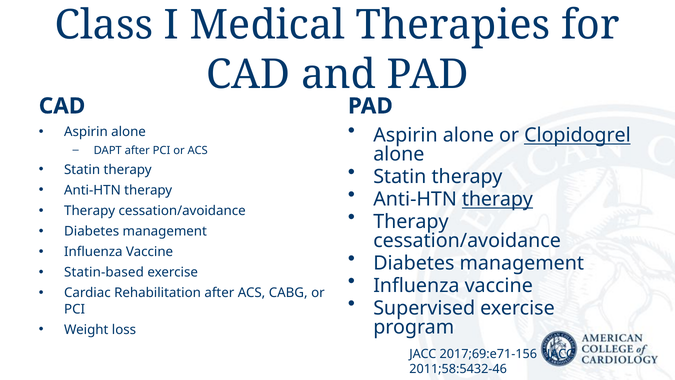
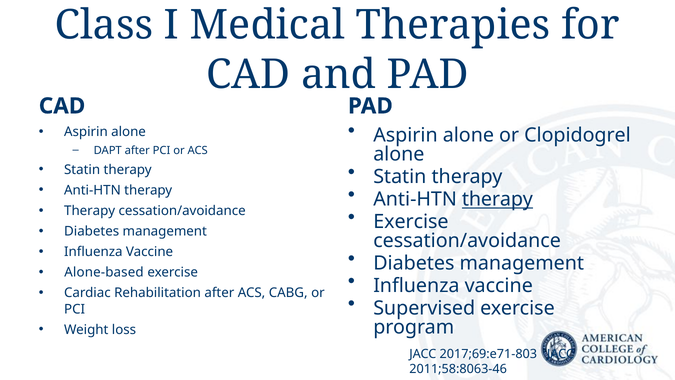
Clopidogrel underline: present -> none
Therapy at (411, 222): Therapy -> Exercise
Statin-based: Statin-based -> Alone-based
2017;69:e71-156: 2017;69:e71-156 -> 2017;69:e71-803
2011;58:5432-46: 2011;58:5432-46 -> 2011;58:8063-46
